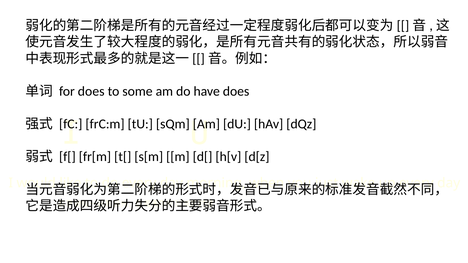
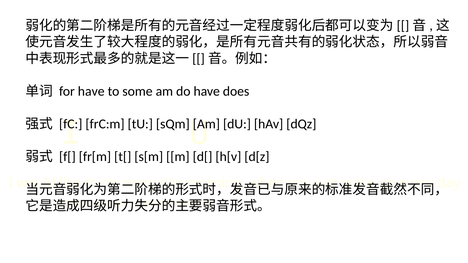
for does: does -> have
